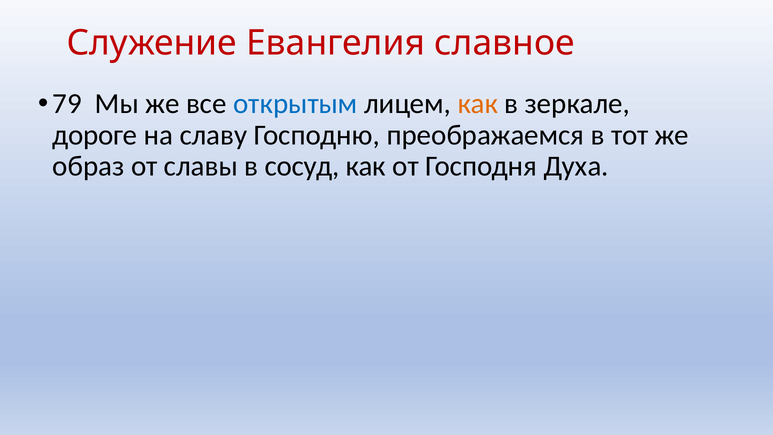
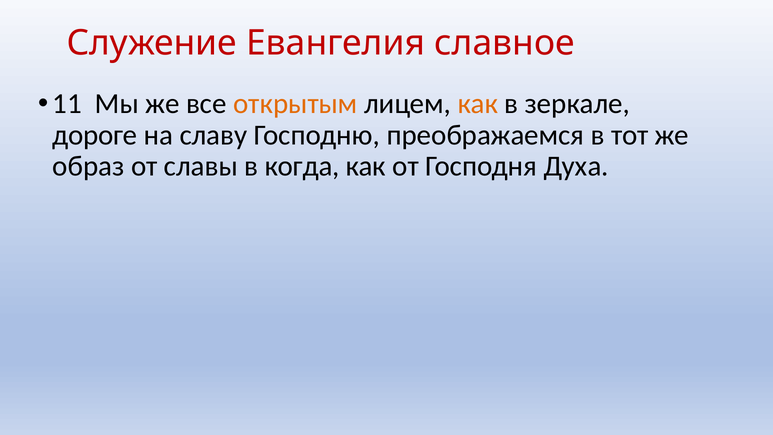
79: 79 -> 11
открытым colour: blue -> orange
сосуд: сосуд -> когда
